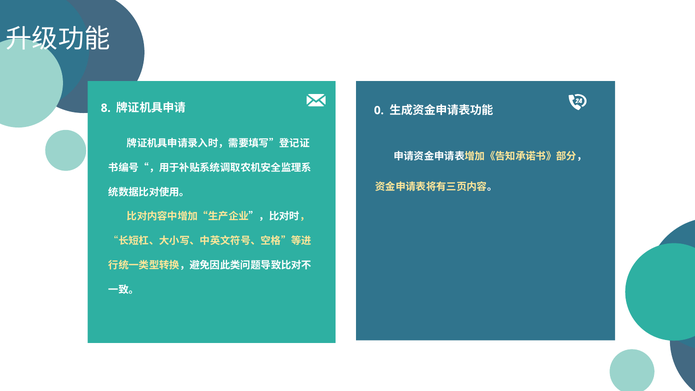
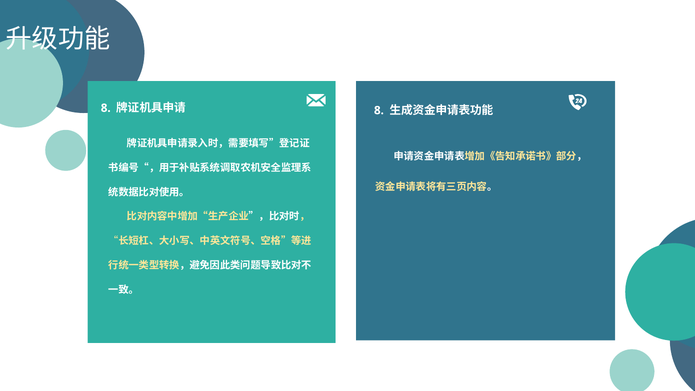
0 at (379, 110): 0 -> 8
